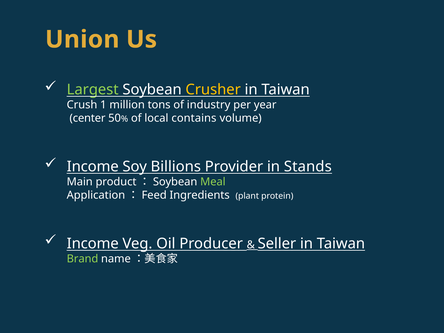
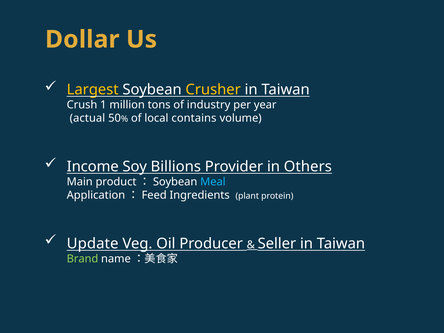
Union: Union -> Dollar
Largest colour: light green -> yellow
center: center -> actual
Stands: Stands -> Others
Meal colour: light green -> light blue
Income at (93, 244): Income -> Update
